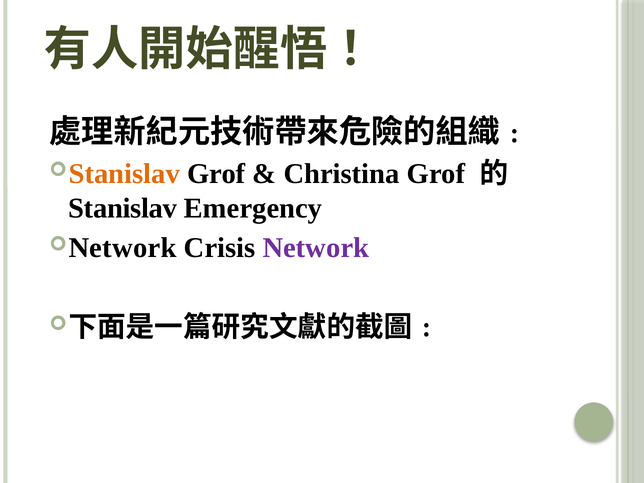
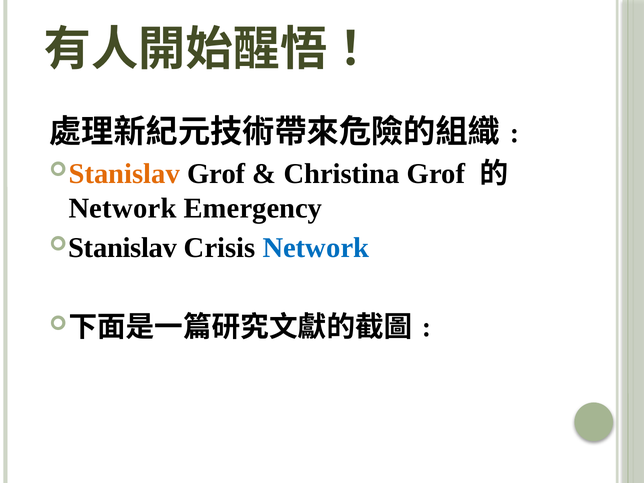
Stanislav at (123, 208): Stanislav -> Network
Network at (123, 248): Network -> Stanislav
Network at (316, 248) colour: purple -> blue
